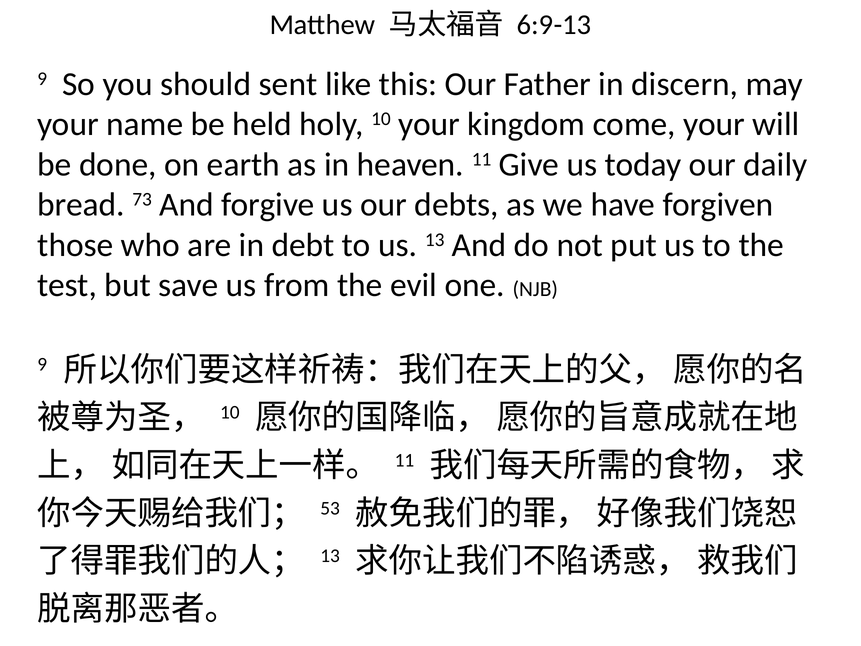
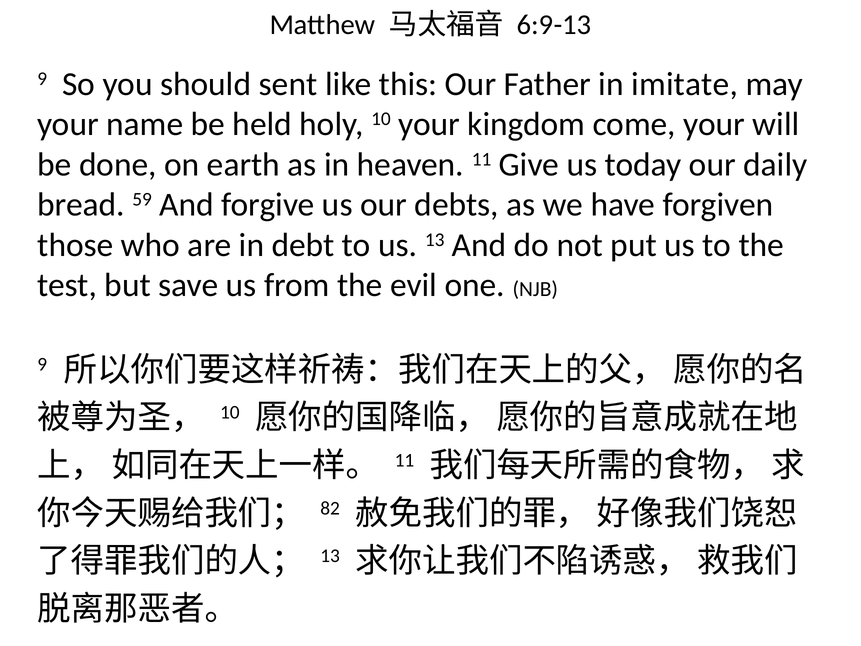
discern: discern -> imitate
73: 73 -> 59
53: 53 -> 82
